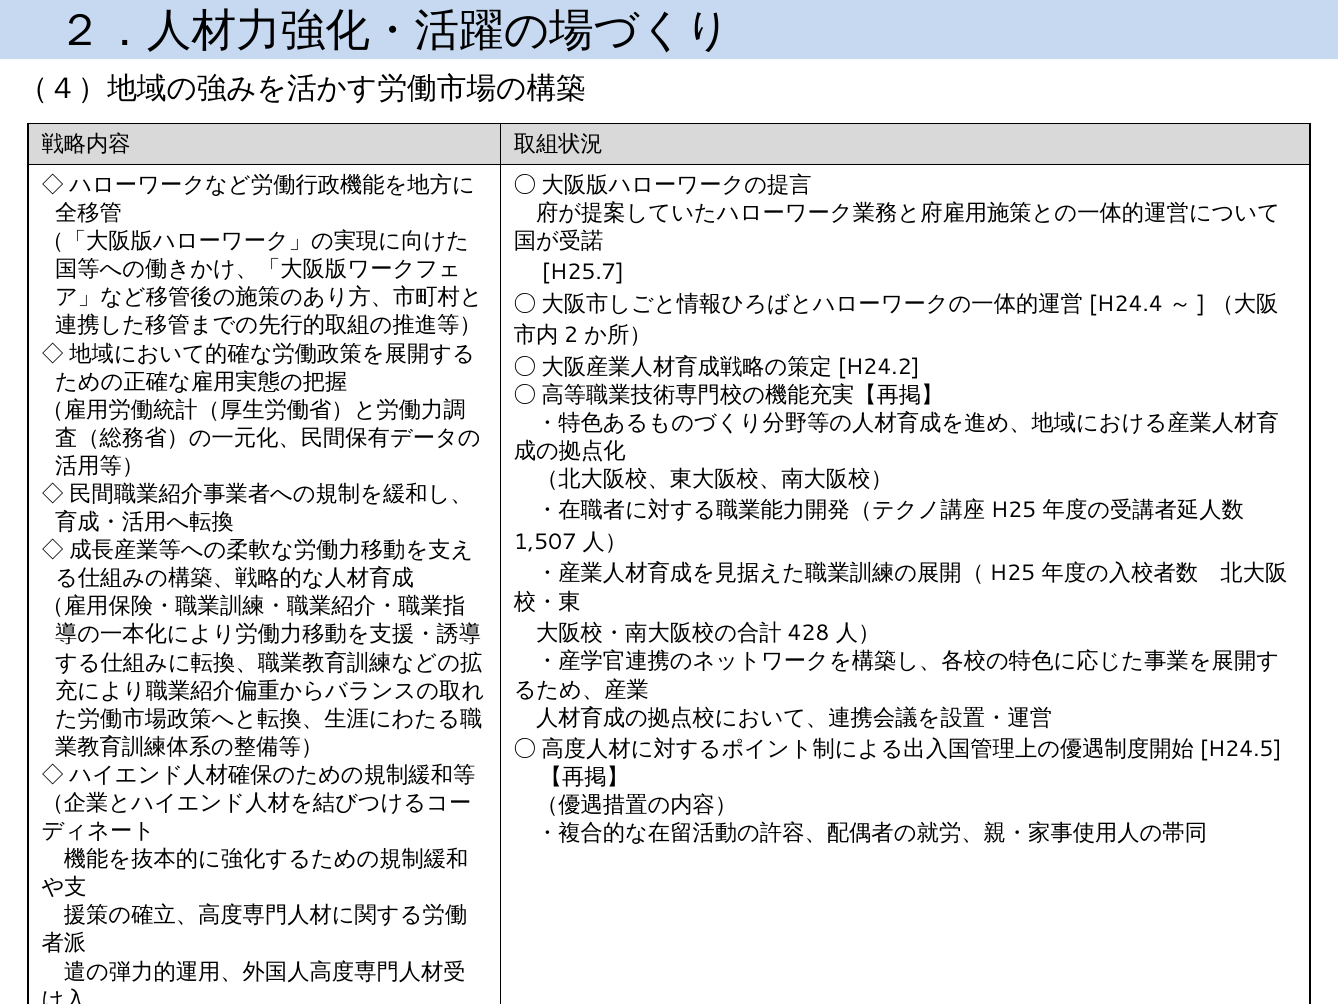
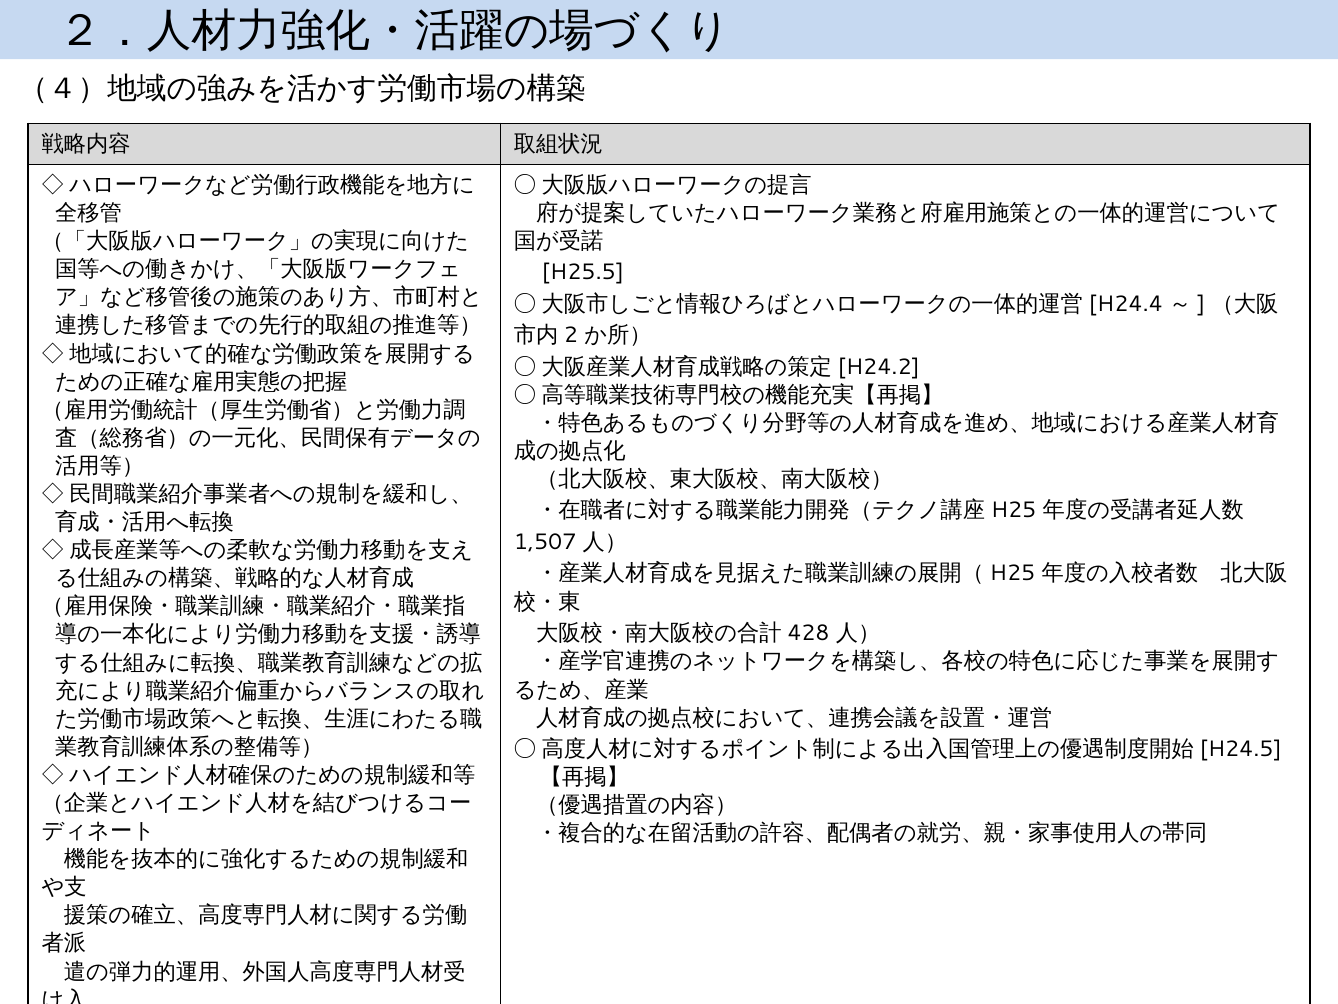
H25.7: H25.7 -> H25.5
